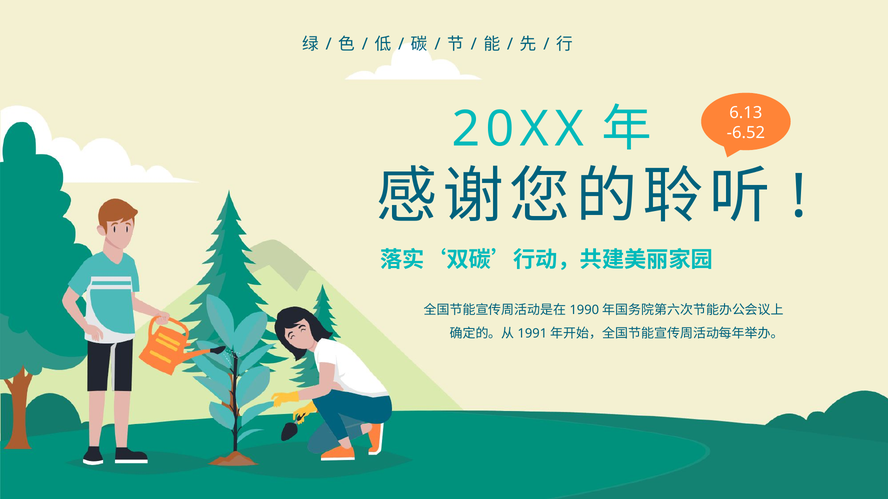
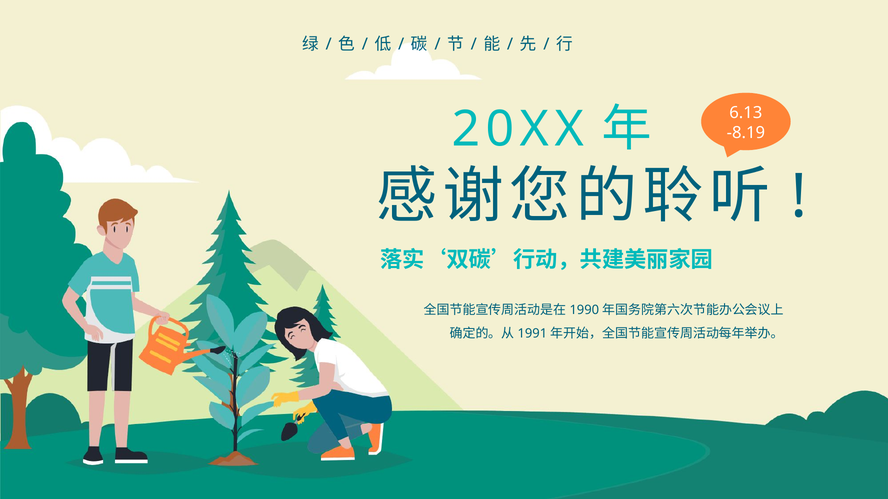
-6.52: -6.52 -> -8.19
